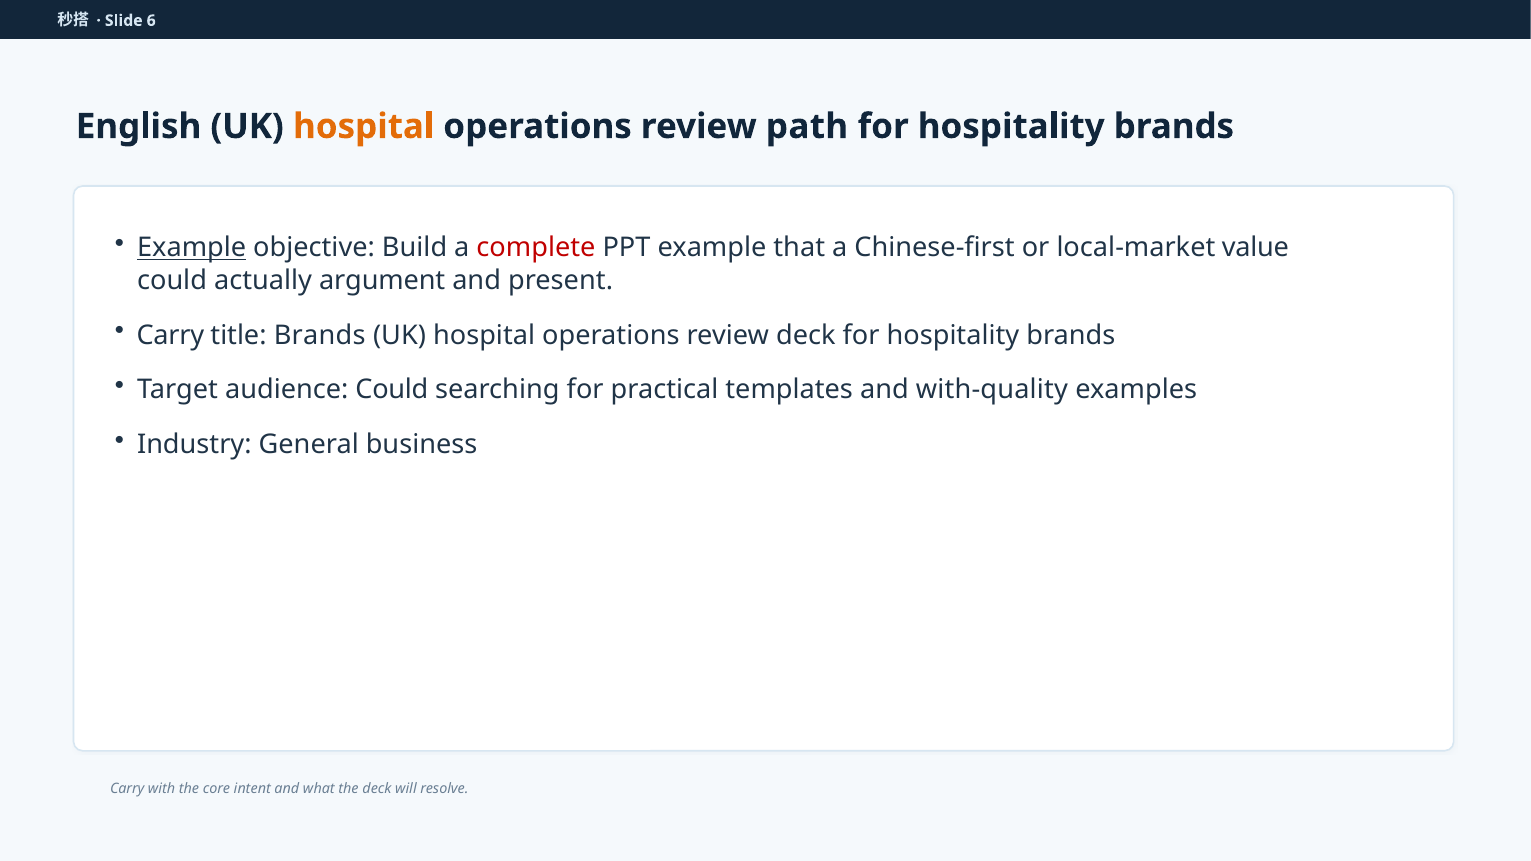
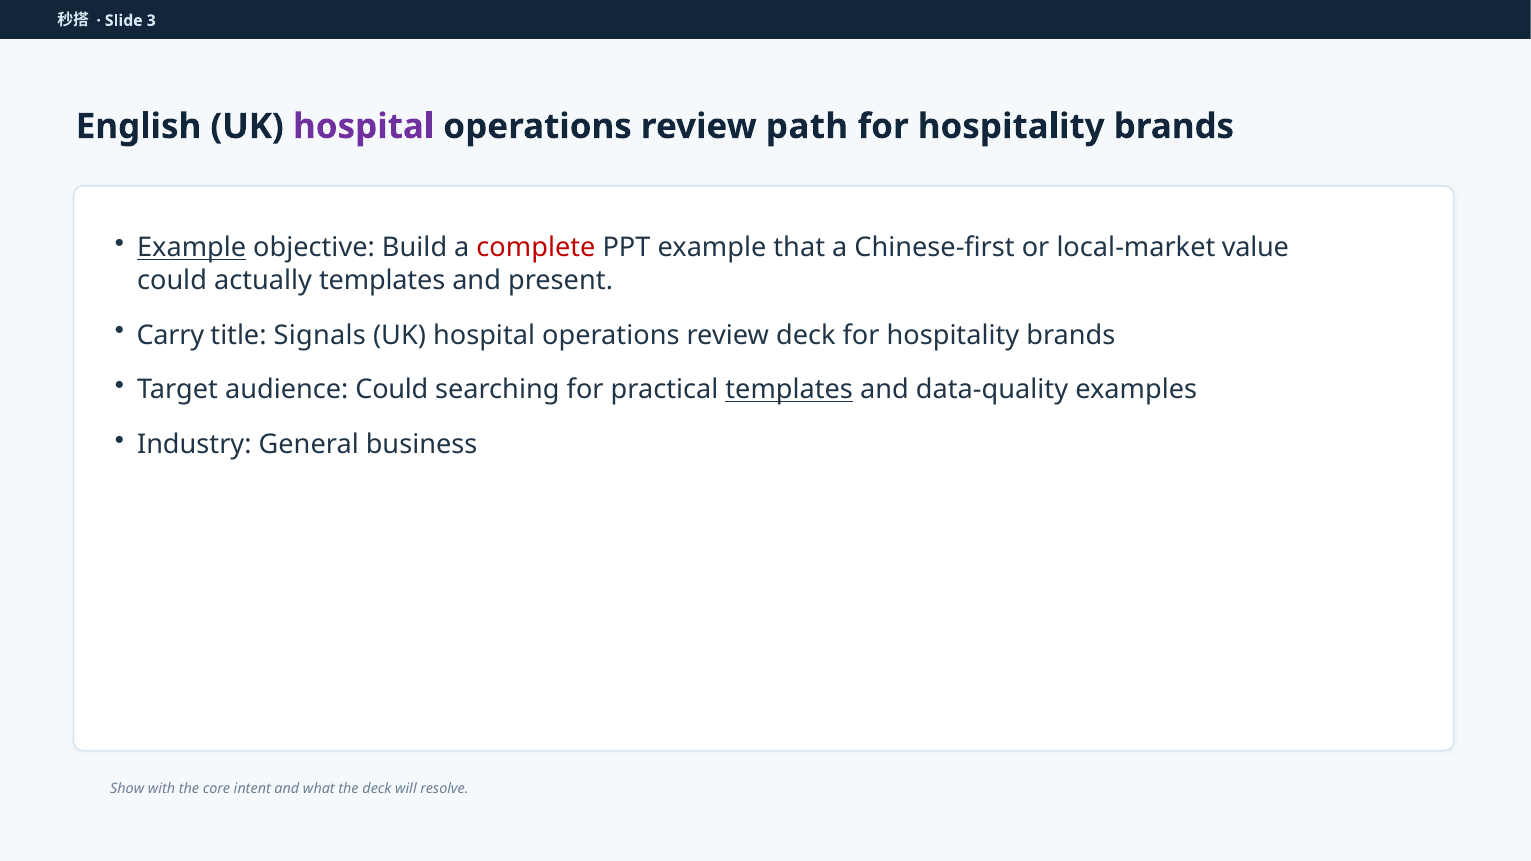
6: 6 -> 3
hospital at (364, 126) colour: orange -> purple
actually argument: argument -> templates
title Brands: Brands -> Signals
templates at (789, 390) underline: none -> present
with-quality: with-quality -> data-quality
Carry at (127, 789): Carry -> Show
